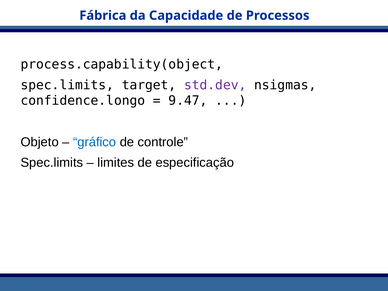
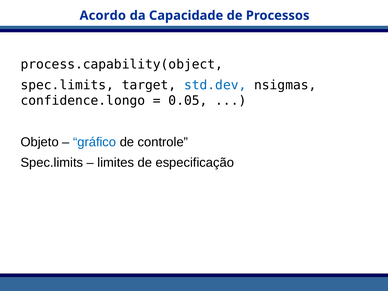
Fábrica: Fábrica -> Acordo
std.dev colour: purple -> blue
9.47: 9.47 -> 0.05
